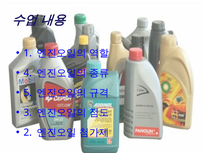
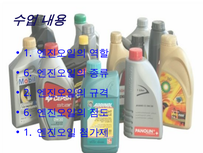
4 at (28, 73): 4 -> 6
5: 5 -> 2
3 at (28, 112): 3 -> 6
2 at (28, 132): 2 -> 1
